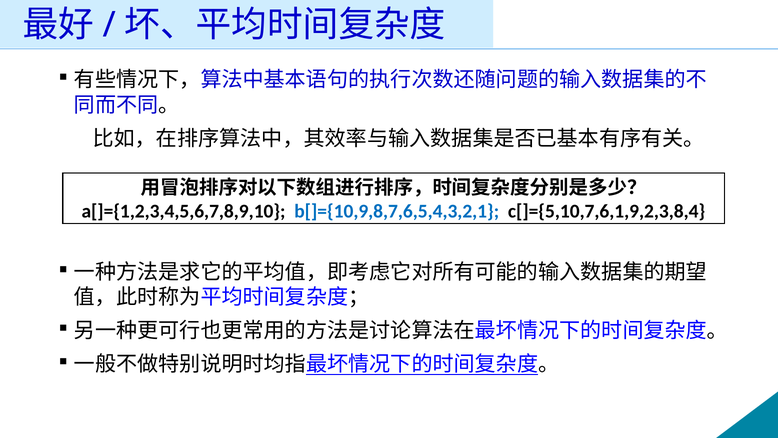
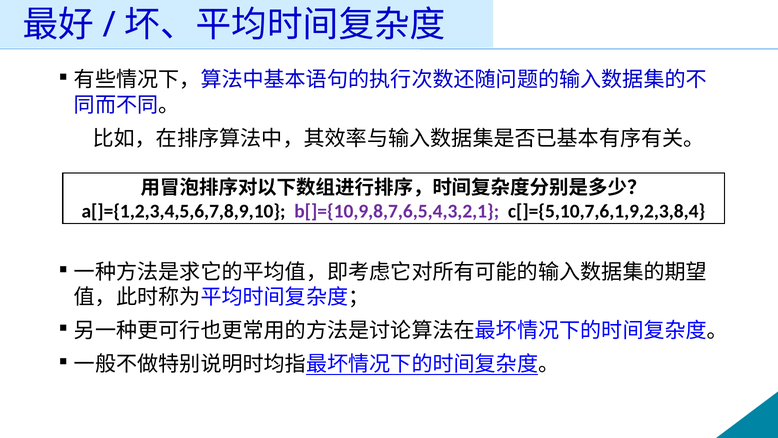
b[]={10,9,8,7,6,5,4,3,2,1 colour: blue -> purple
